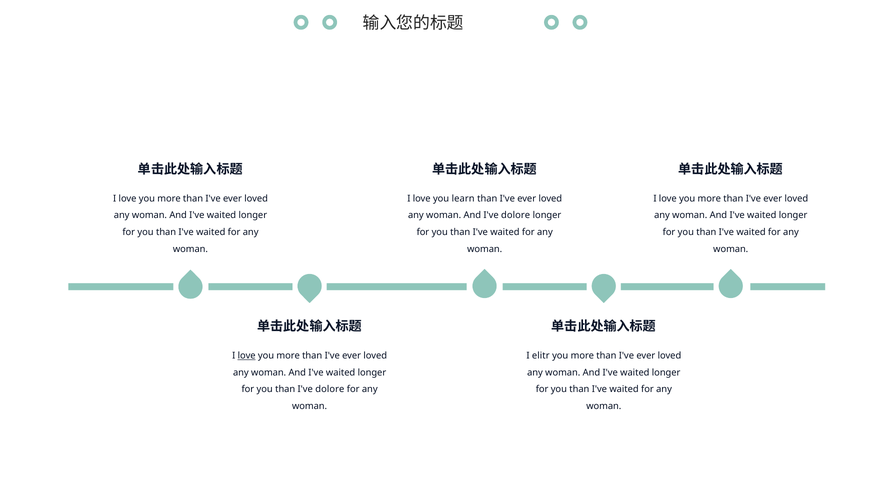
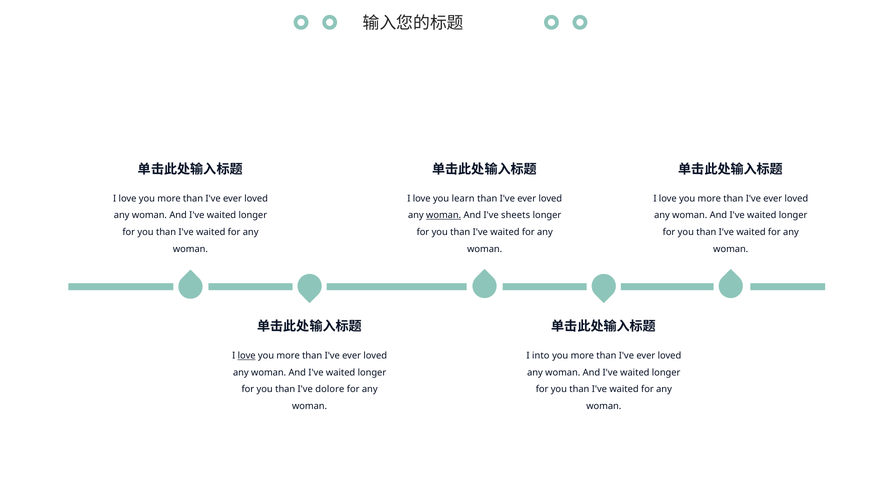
woman at (444, 215) underline: none -> present
And I've dolore: dolore -> sheets
elitr: elitr -> into
